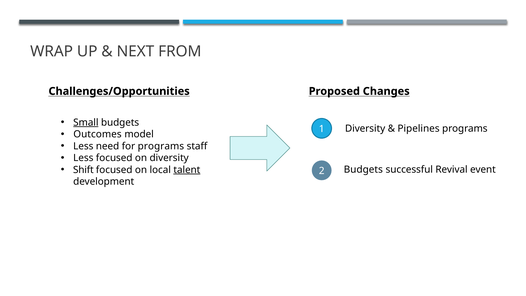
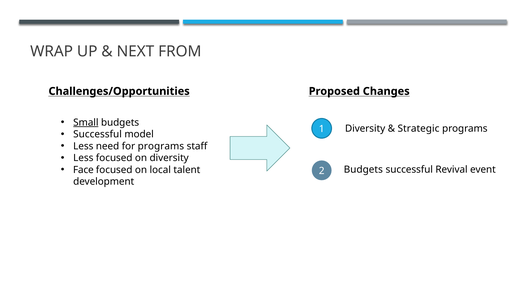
Pipelines: Pipelines -> Strategic
Outcomes at (98, 134): Outcomes -> Successful
Shift: Shift -> Face
talent underline: present -> none
